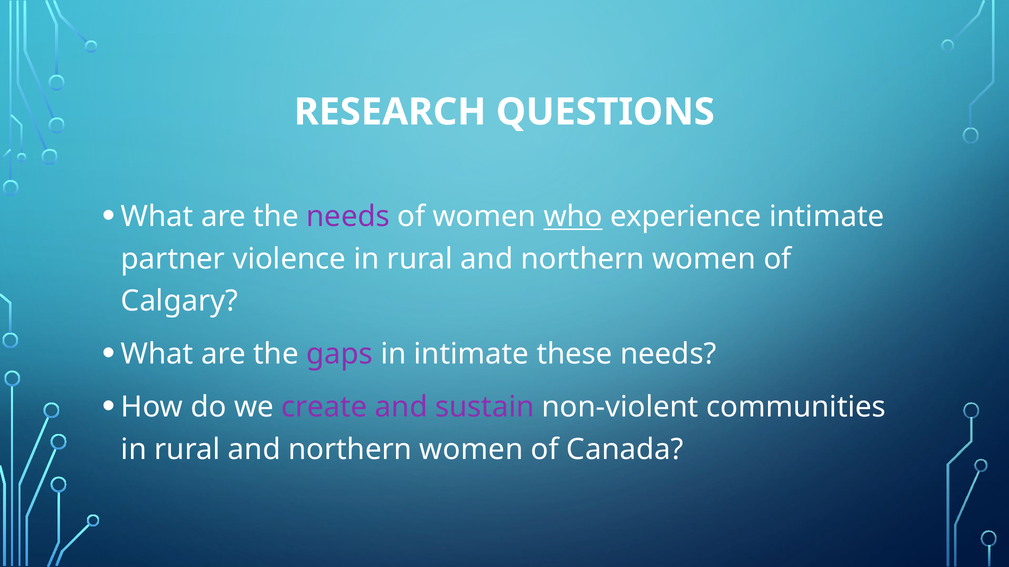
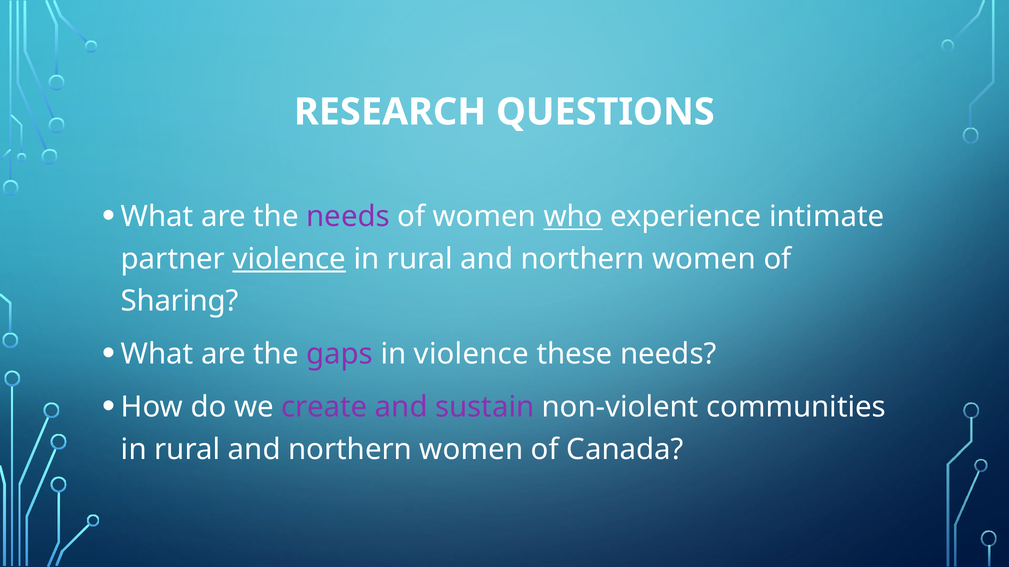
violence at (289, 259) underline: none -> present
Calgary: Calgary -> Sharing
in intimate: intimate -> violence
